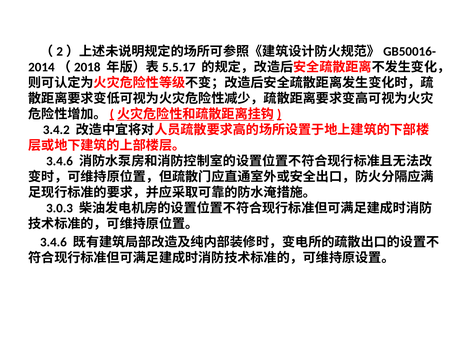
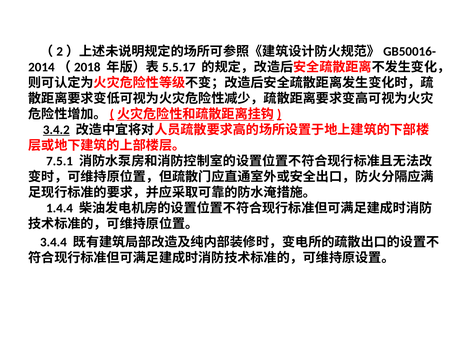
3.4.2 underline: none -> present
3.4.6 at (60, 161): 3.4.6 -> 7.5.1
3.0.3: 3.0.3 -> 1.4.4
3.4.6 at (53, 242): 3.4.6 -> 3.4.4
